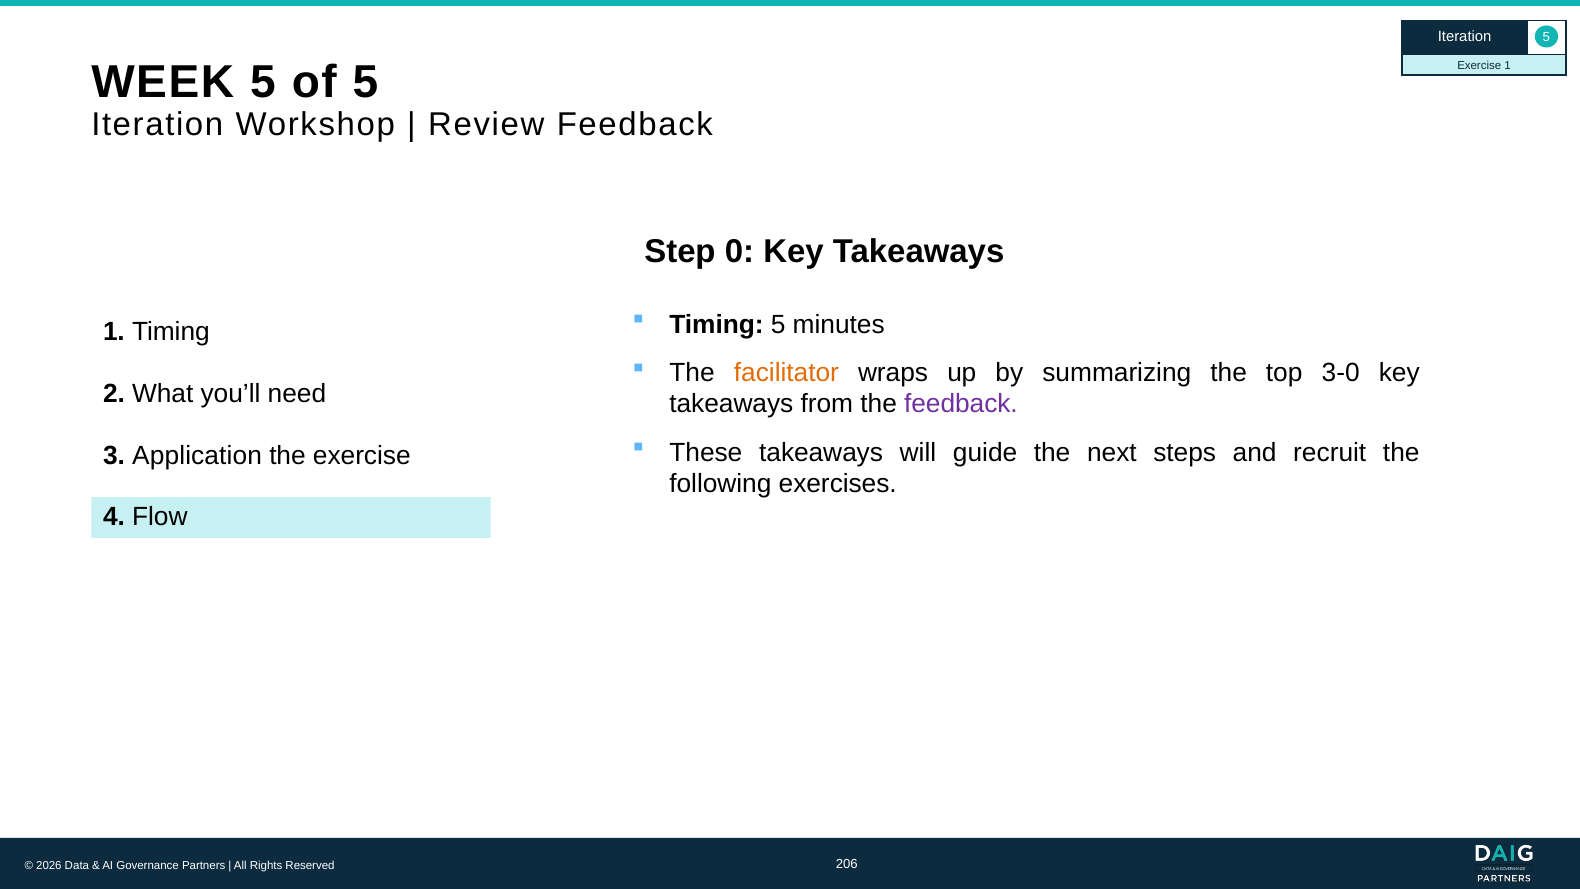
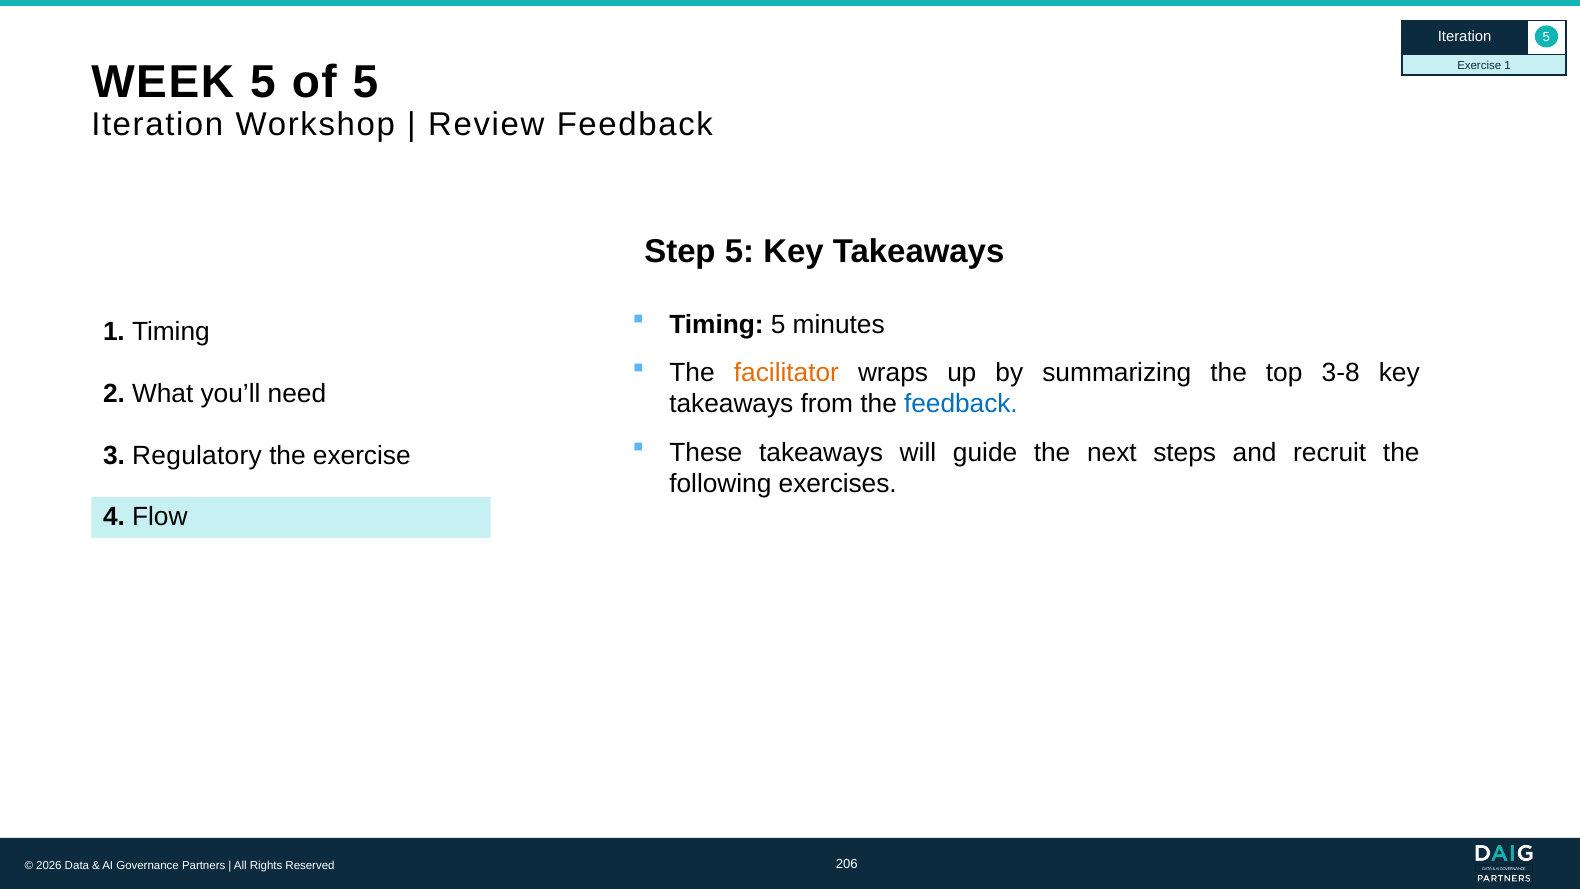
Step 0: 0 -> 5
3-0: 3-0 -> 3-8
feedback at (961, 404) colour: purple -> blue
Application: Application -> Regulatory
